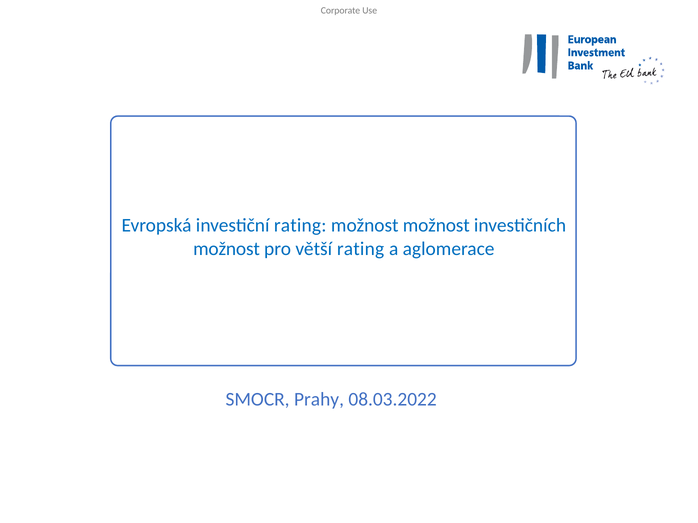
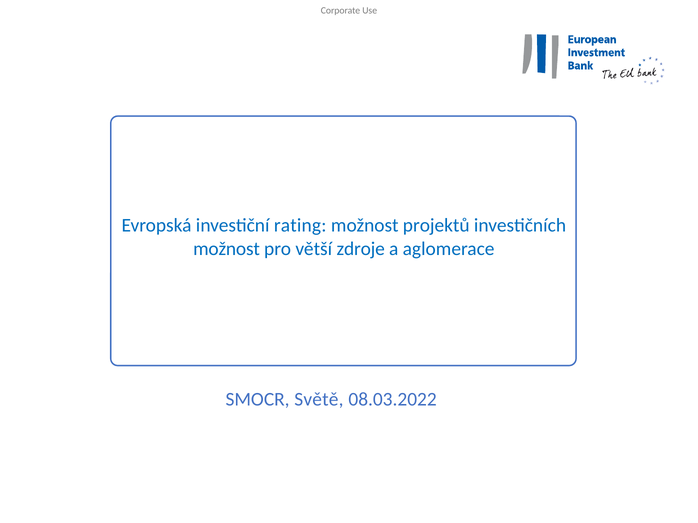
možnost možnost: možnost -> projektů
větší rating: rating -> zdroje
Prahy: Prahy -> Světě
